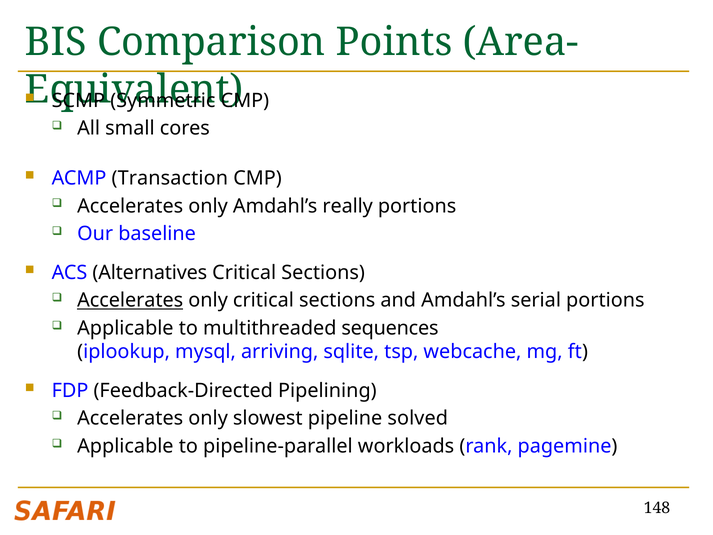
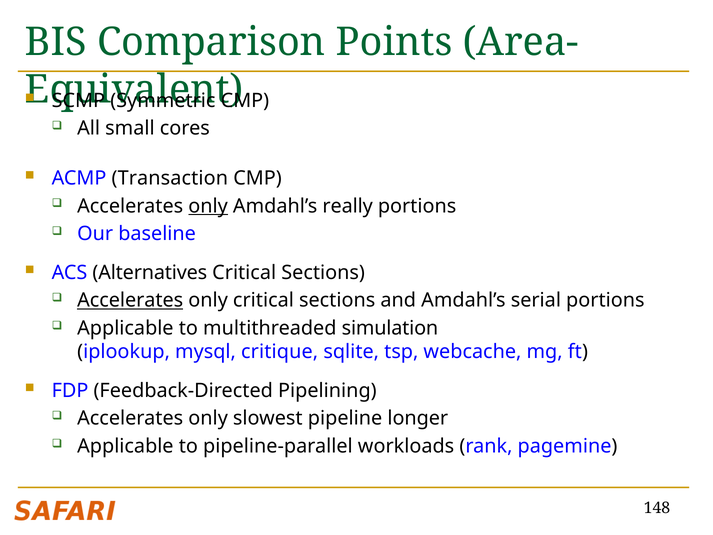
only at (208, 206) underline: none -> present
sequences: sequences -> simulation
arriving: arriving -> critique
solved: solved -> longer
